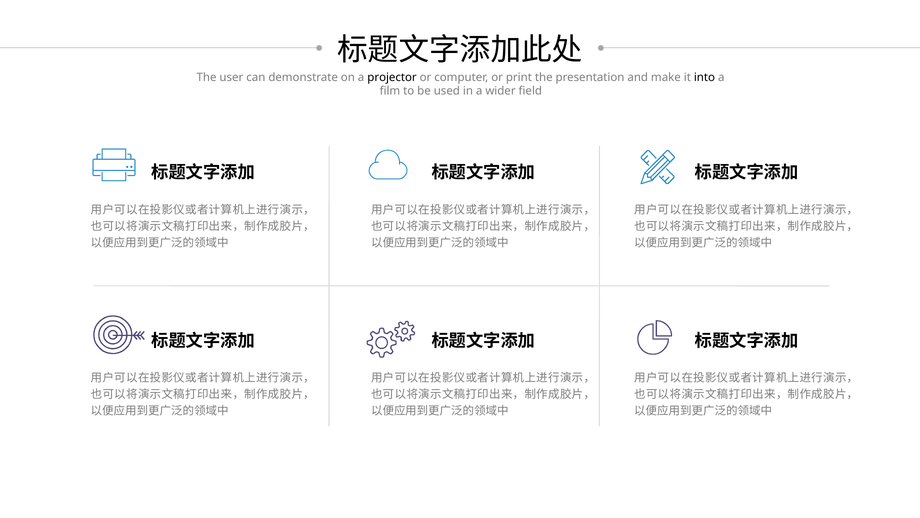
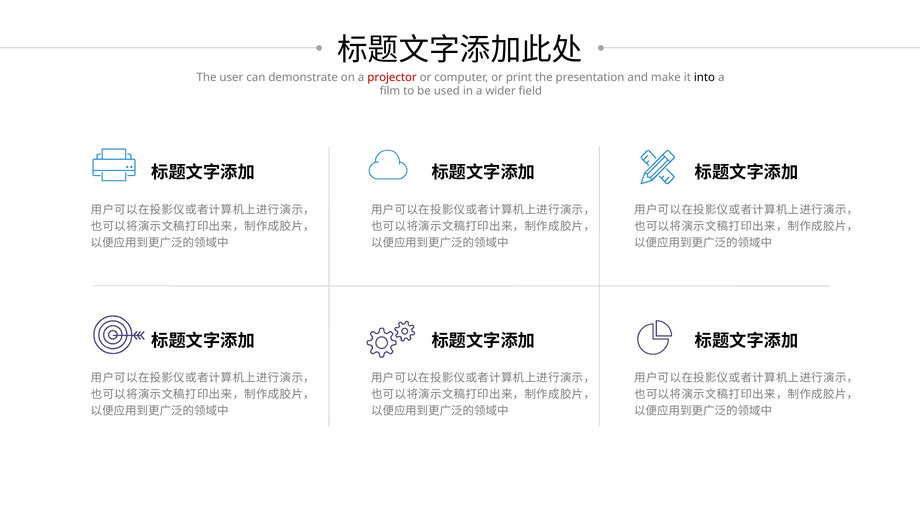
projector colour: black -> red
